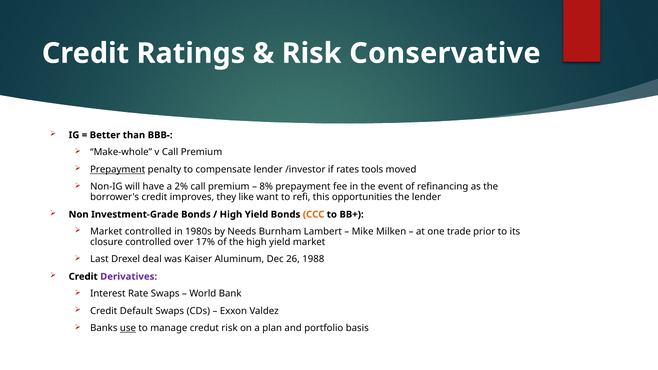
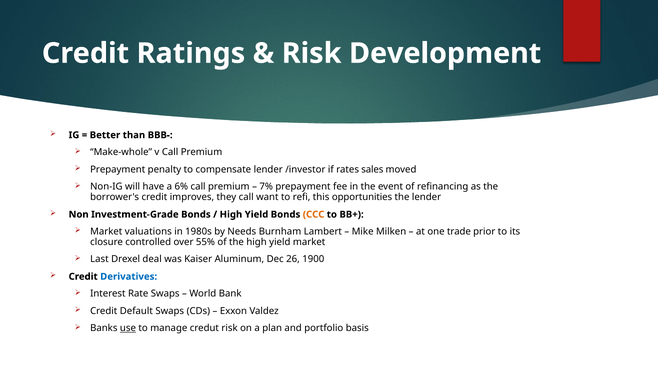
Conservative: Conservative -> Development
Prepayment at (118, 170) underline: present -> none
tools: tools -> sales
2%: 2% -> 6%
8%: 8% -> 7%
they like: like -> call
Market controlled: controlled -> valuations
17%: 17% -> 55%
1988: 1988 -> 1900
Derivatives colour: purple -> blue
